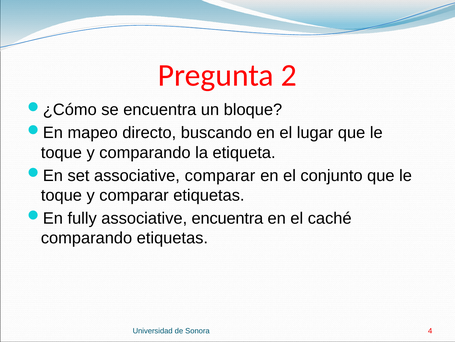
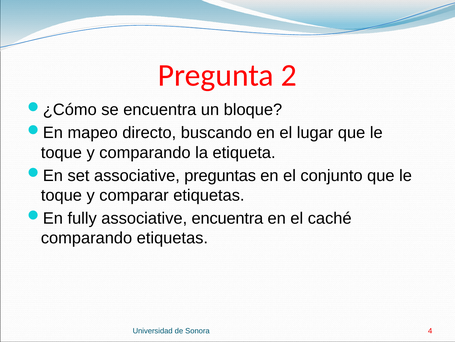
associative comparar: comparar -> preguntas
